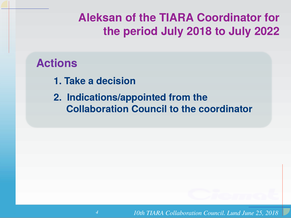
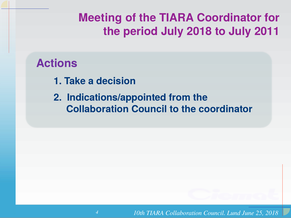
Aleksan: Aleksan -> Meeting
2022: 2022 -> 2011
